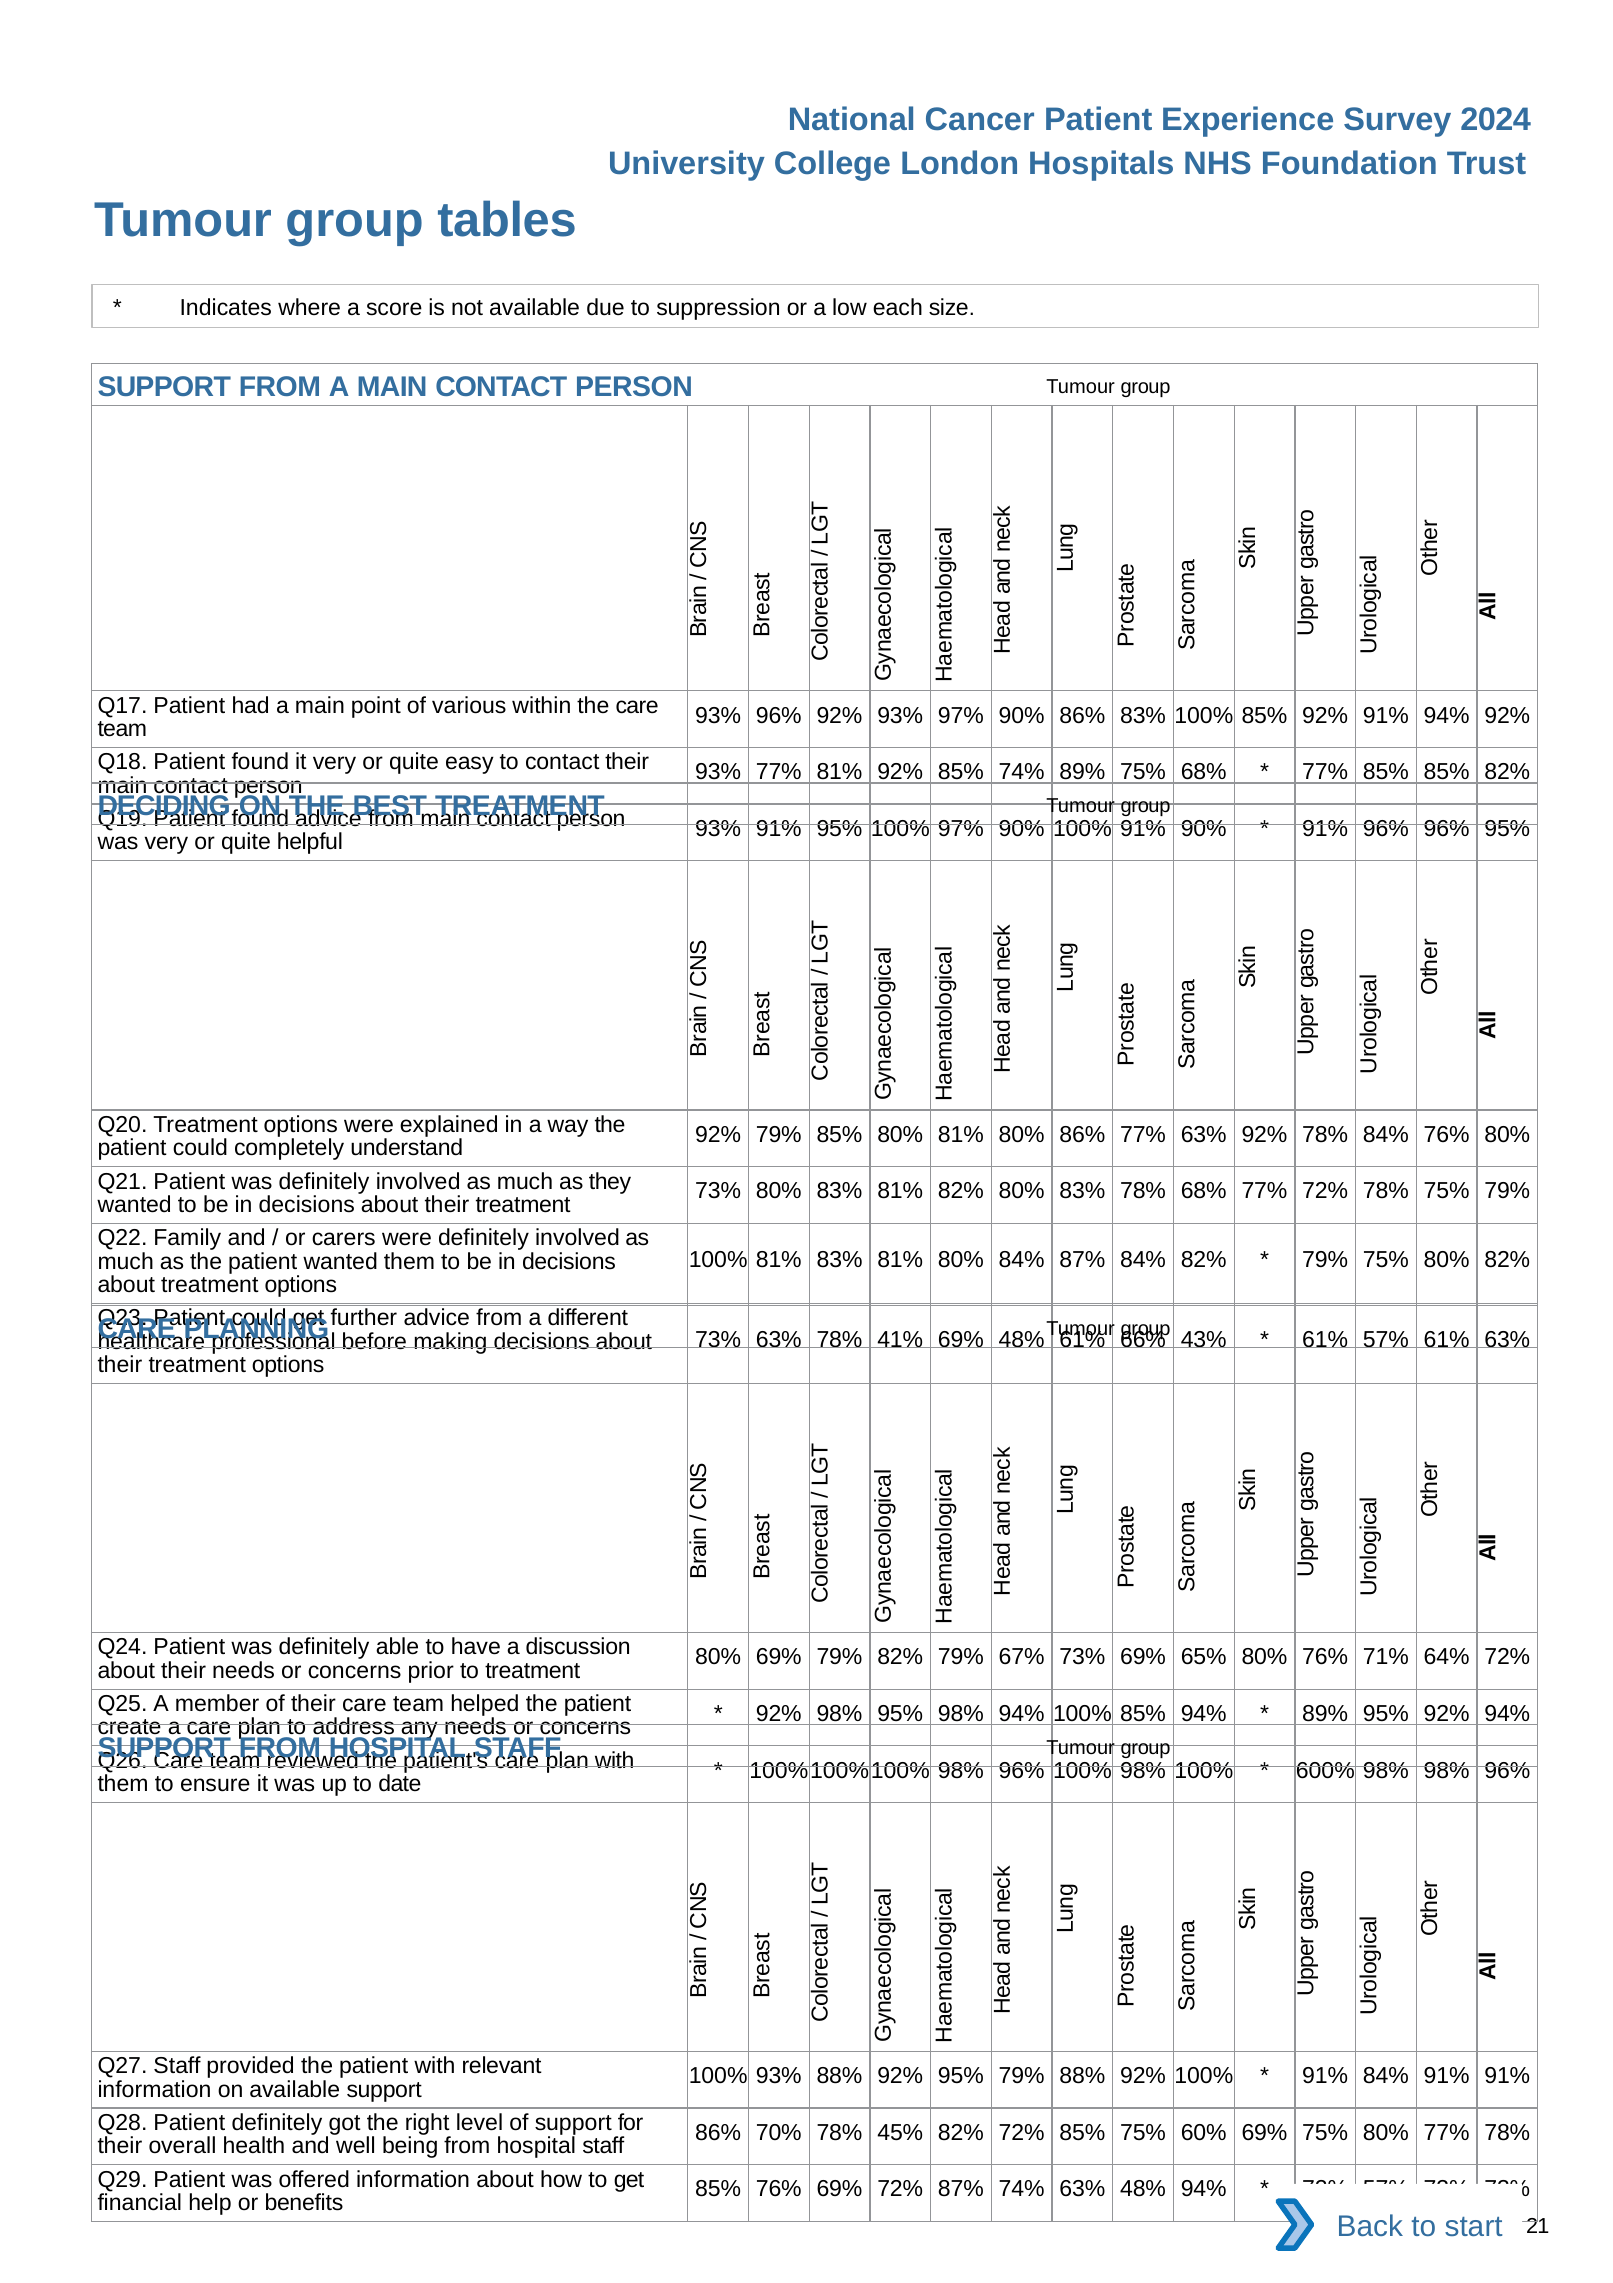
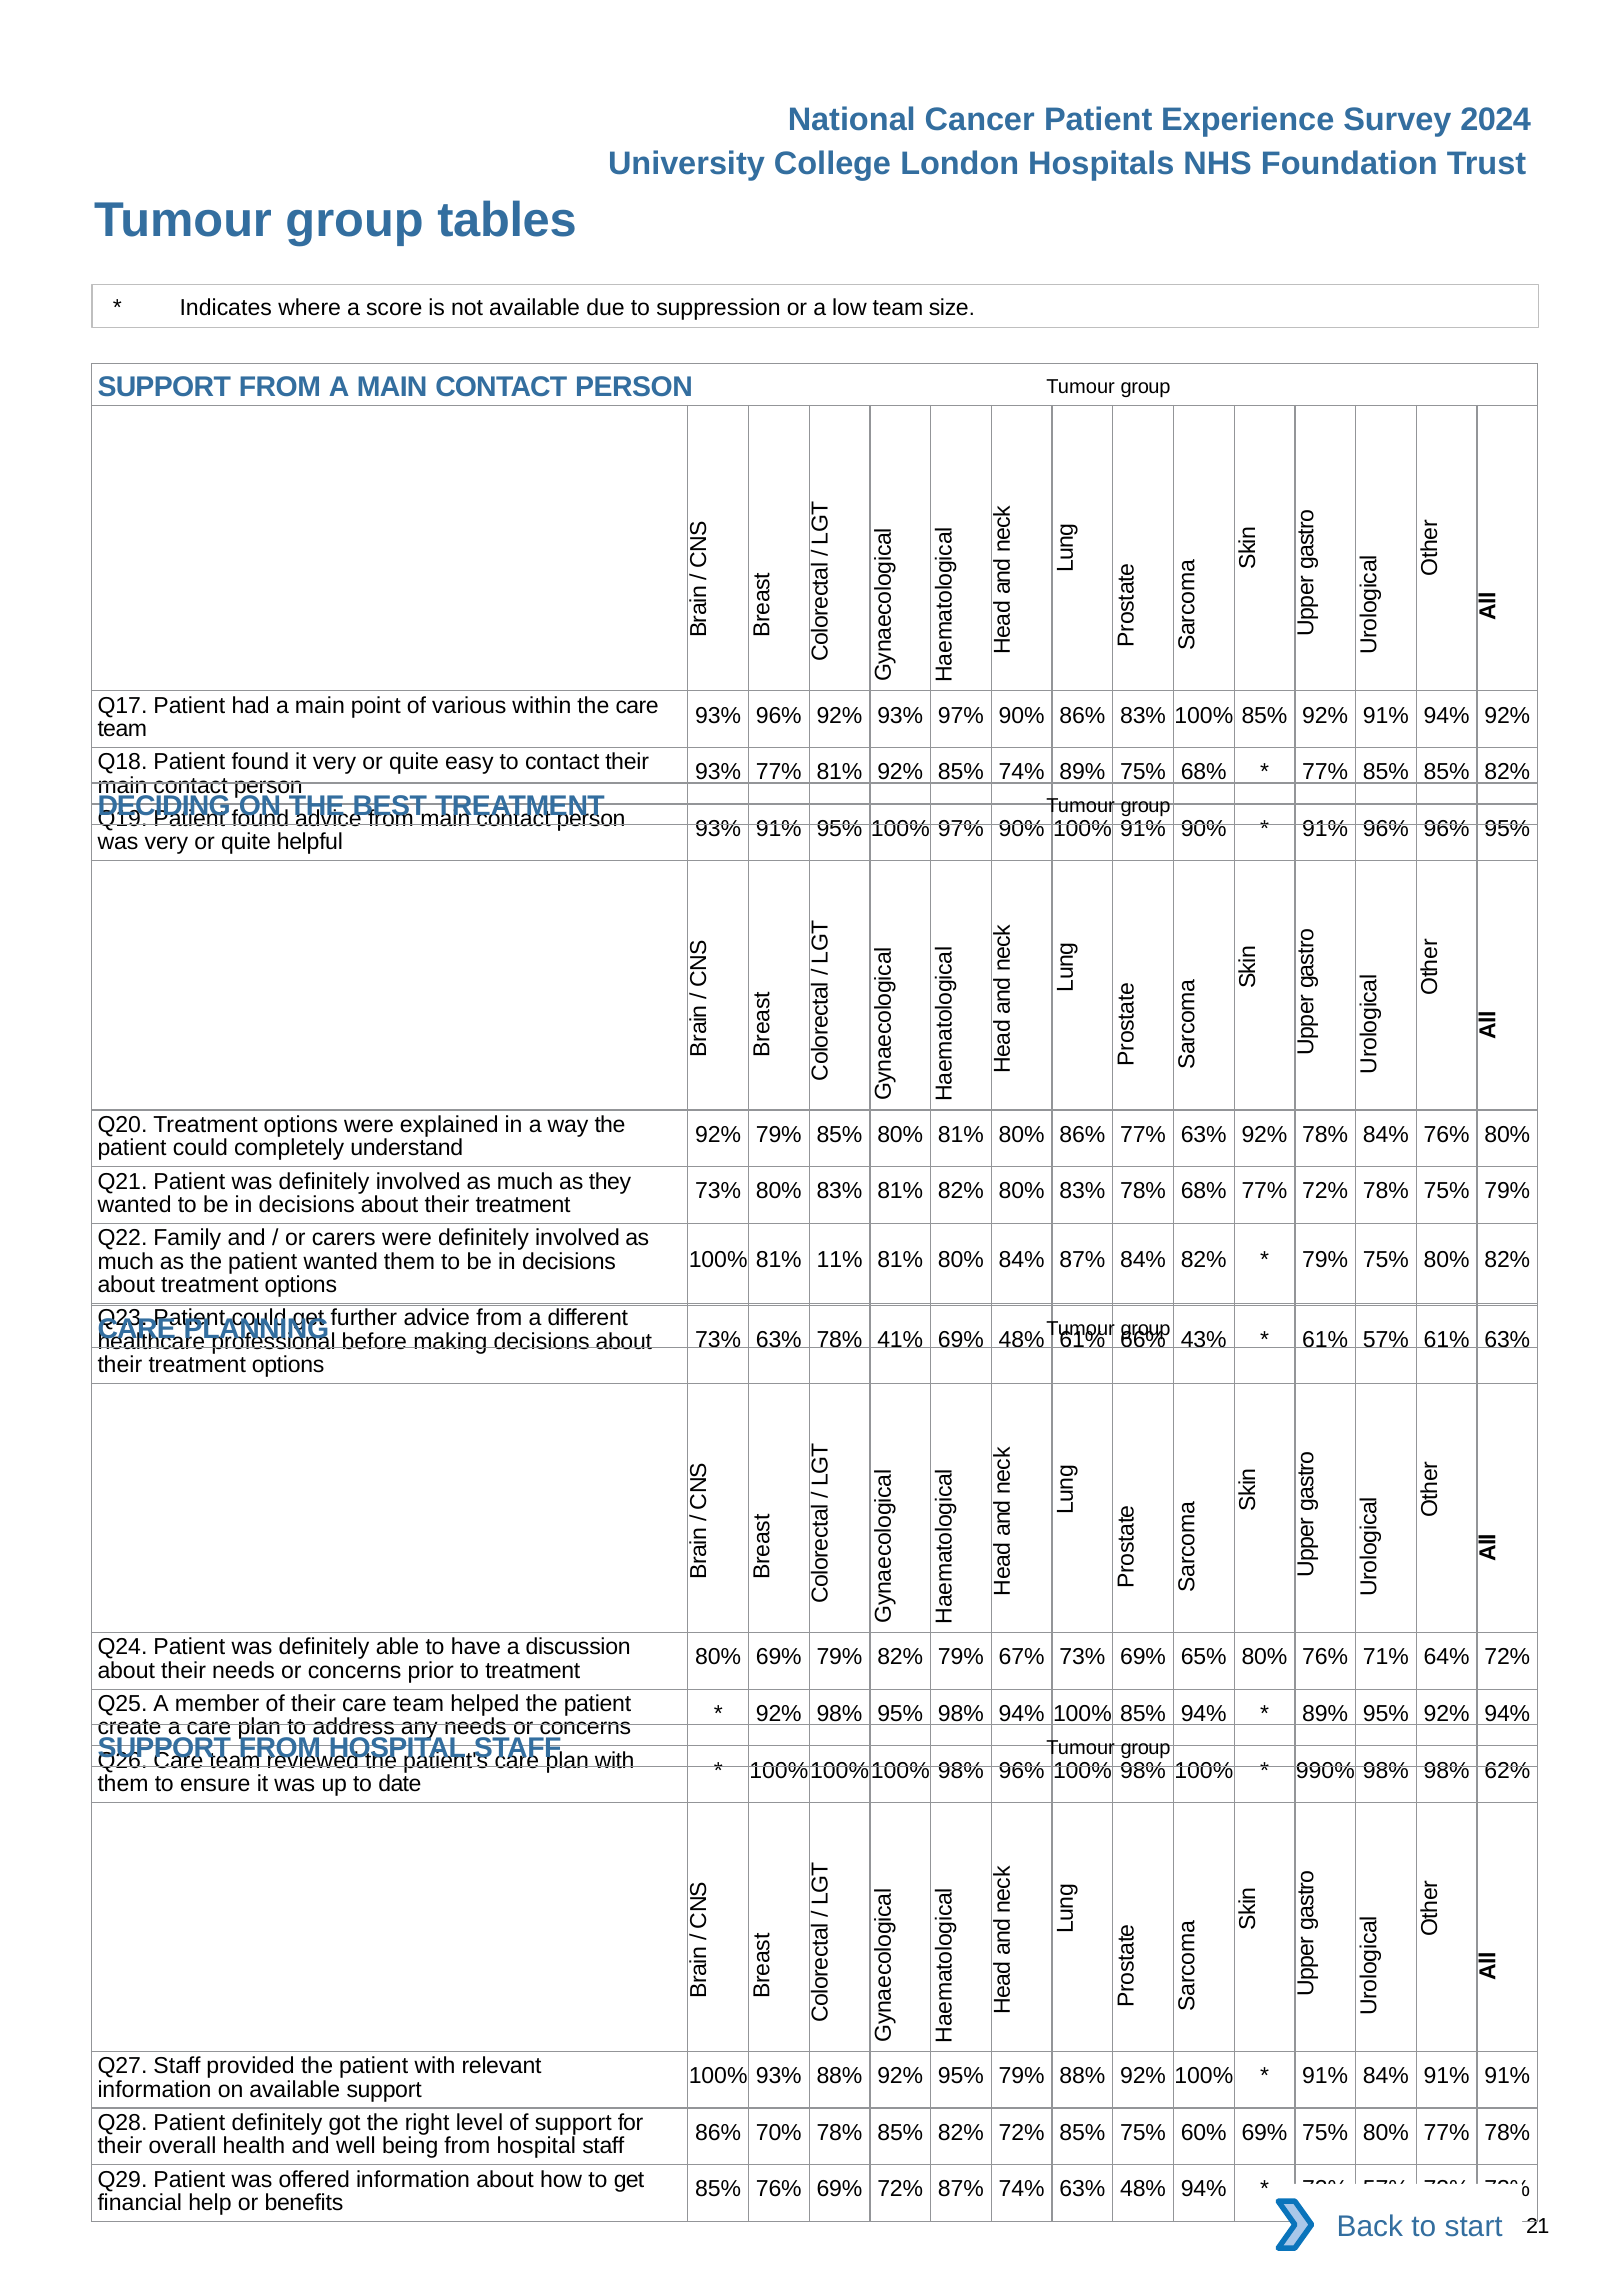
low each: each -> team
81% 83%: 83% -> 11%
600%: 600% -> 990%
98% 98% 96%: 96% -> 62%
78% 45%: 45% -> 85%
